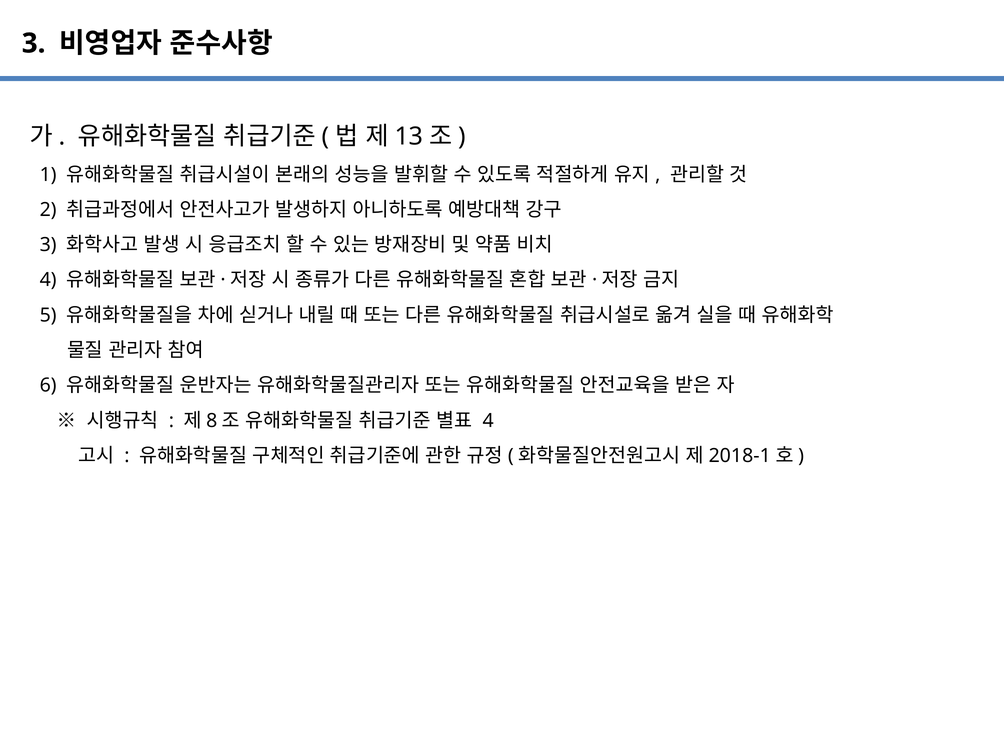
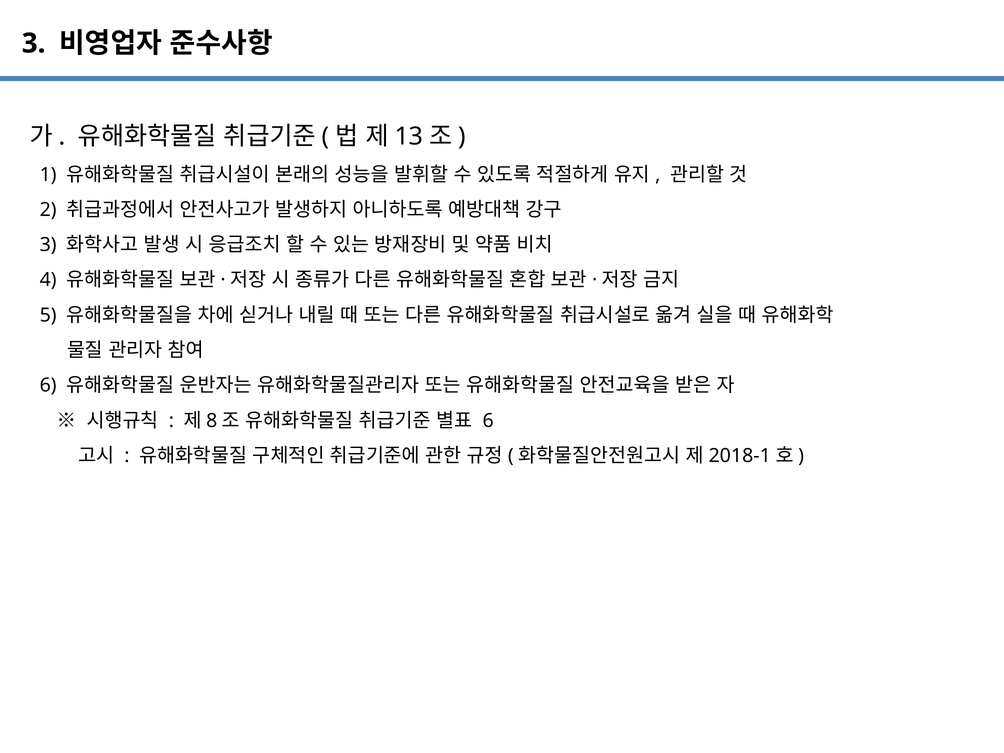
4 at (488, 421): 4 -> 6
